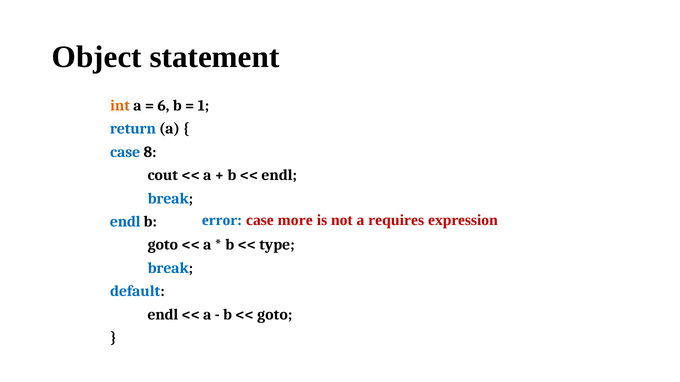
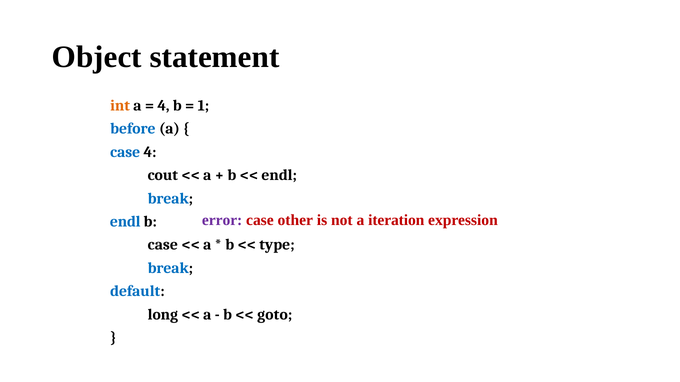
6 at (163, 106): 6 -> 4
return: return -> before
case 8: 8 -> 4
error colour: blue -> purple
more: more -> other
requires: requires -> iteration
goto at (163, 245): goto -> case
endl at (163, 315): endl -> long
